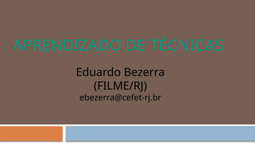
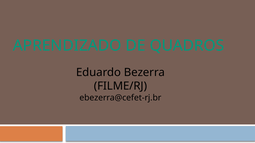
TÉCNICAS: TÉCNICAS -> QUADROS
